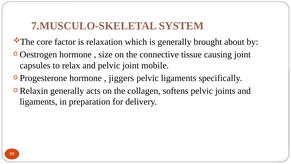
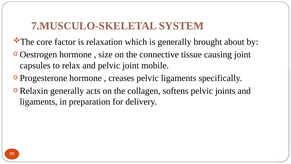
jiggers: jiggers -> creases
